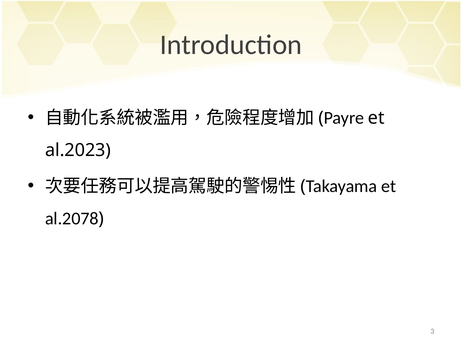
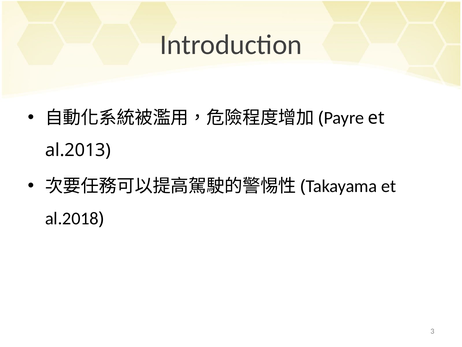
al.2023: al.2023 -> al.2013
al.2078: al.2078 -> al.2018
